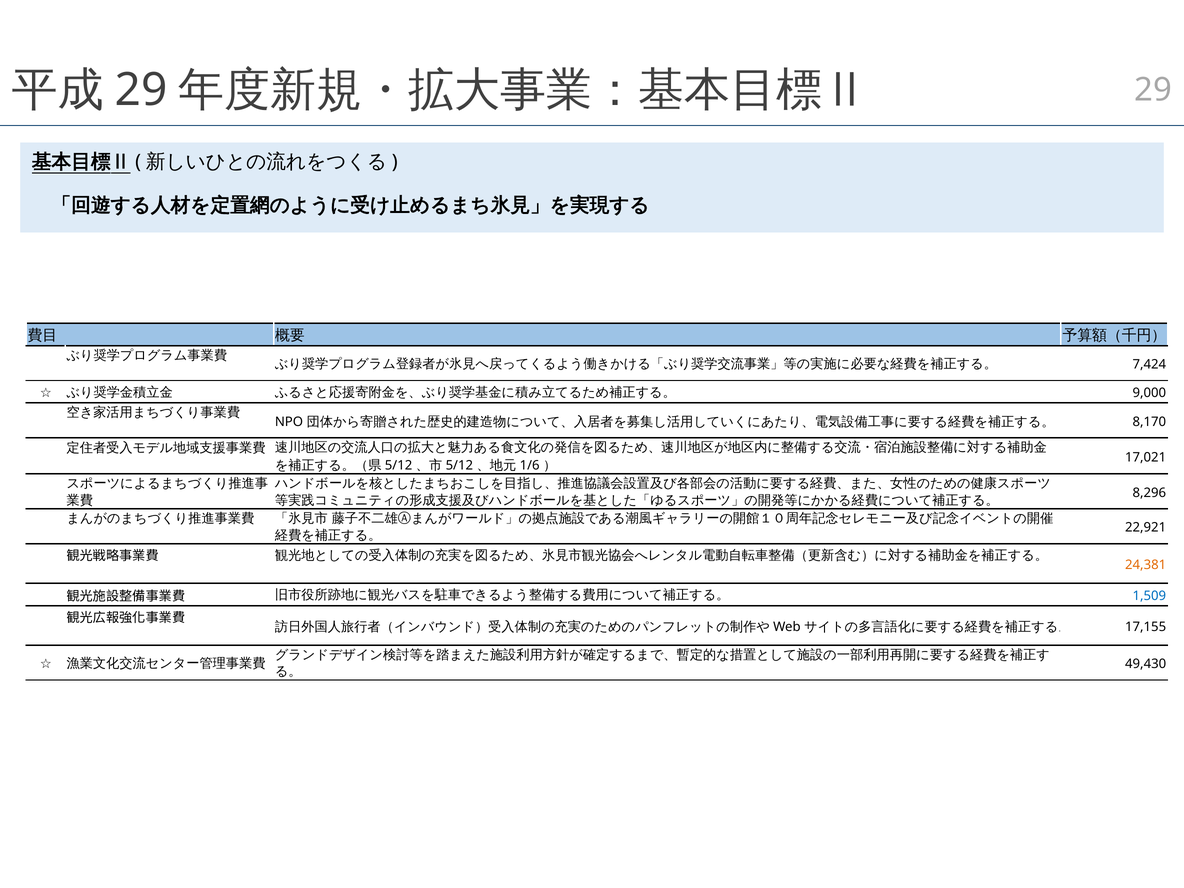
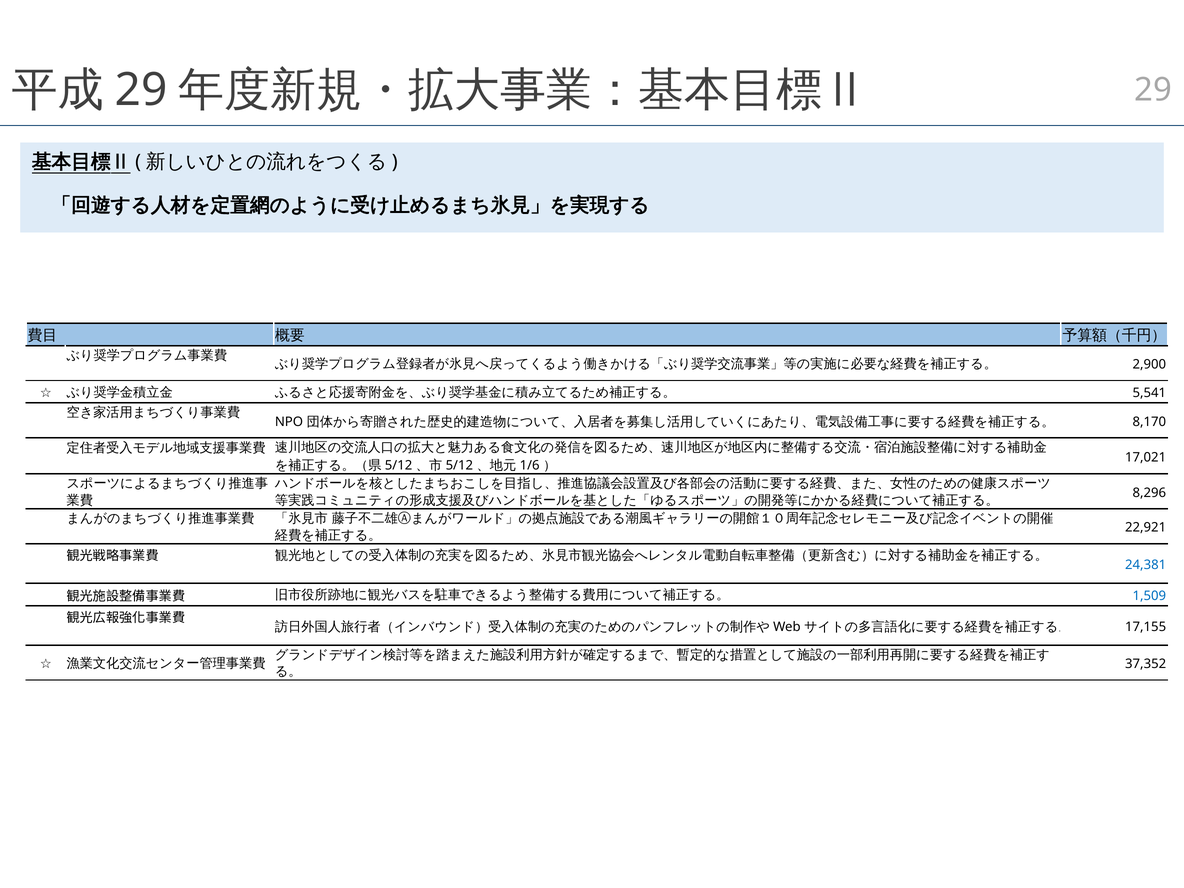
7,424: 7,424 -> 2,900
9,000: 9,000 -> 5,541
24,381 colour: orange -> blue
49,430: 49,430 -> 37,352
